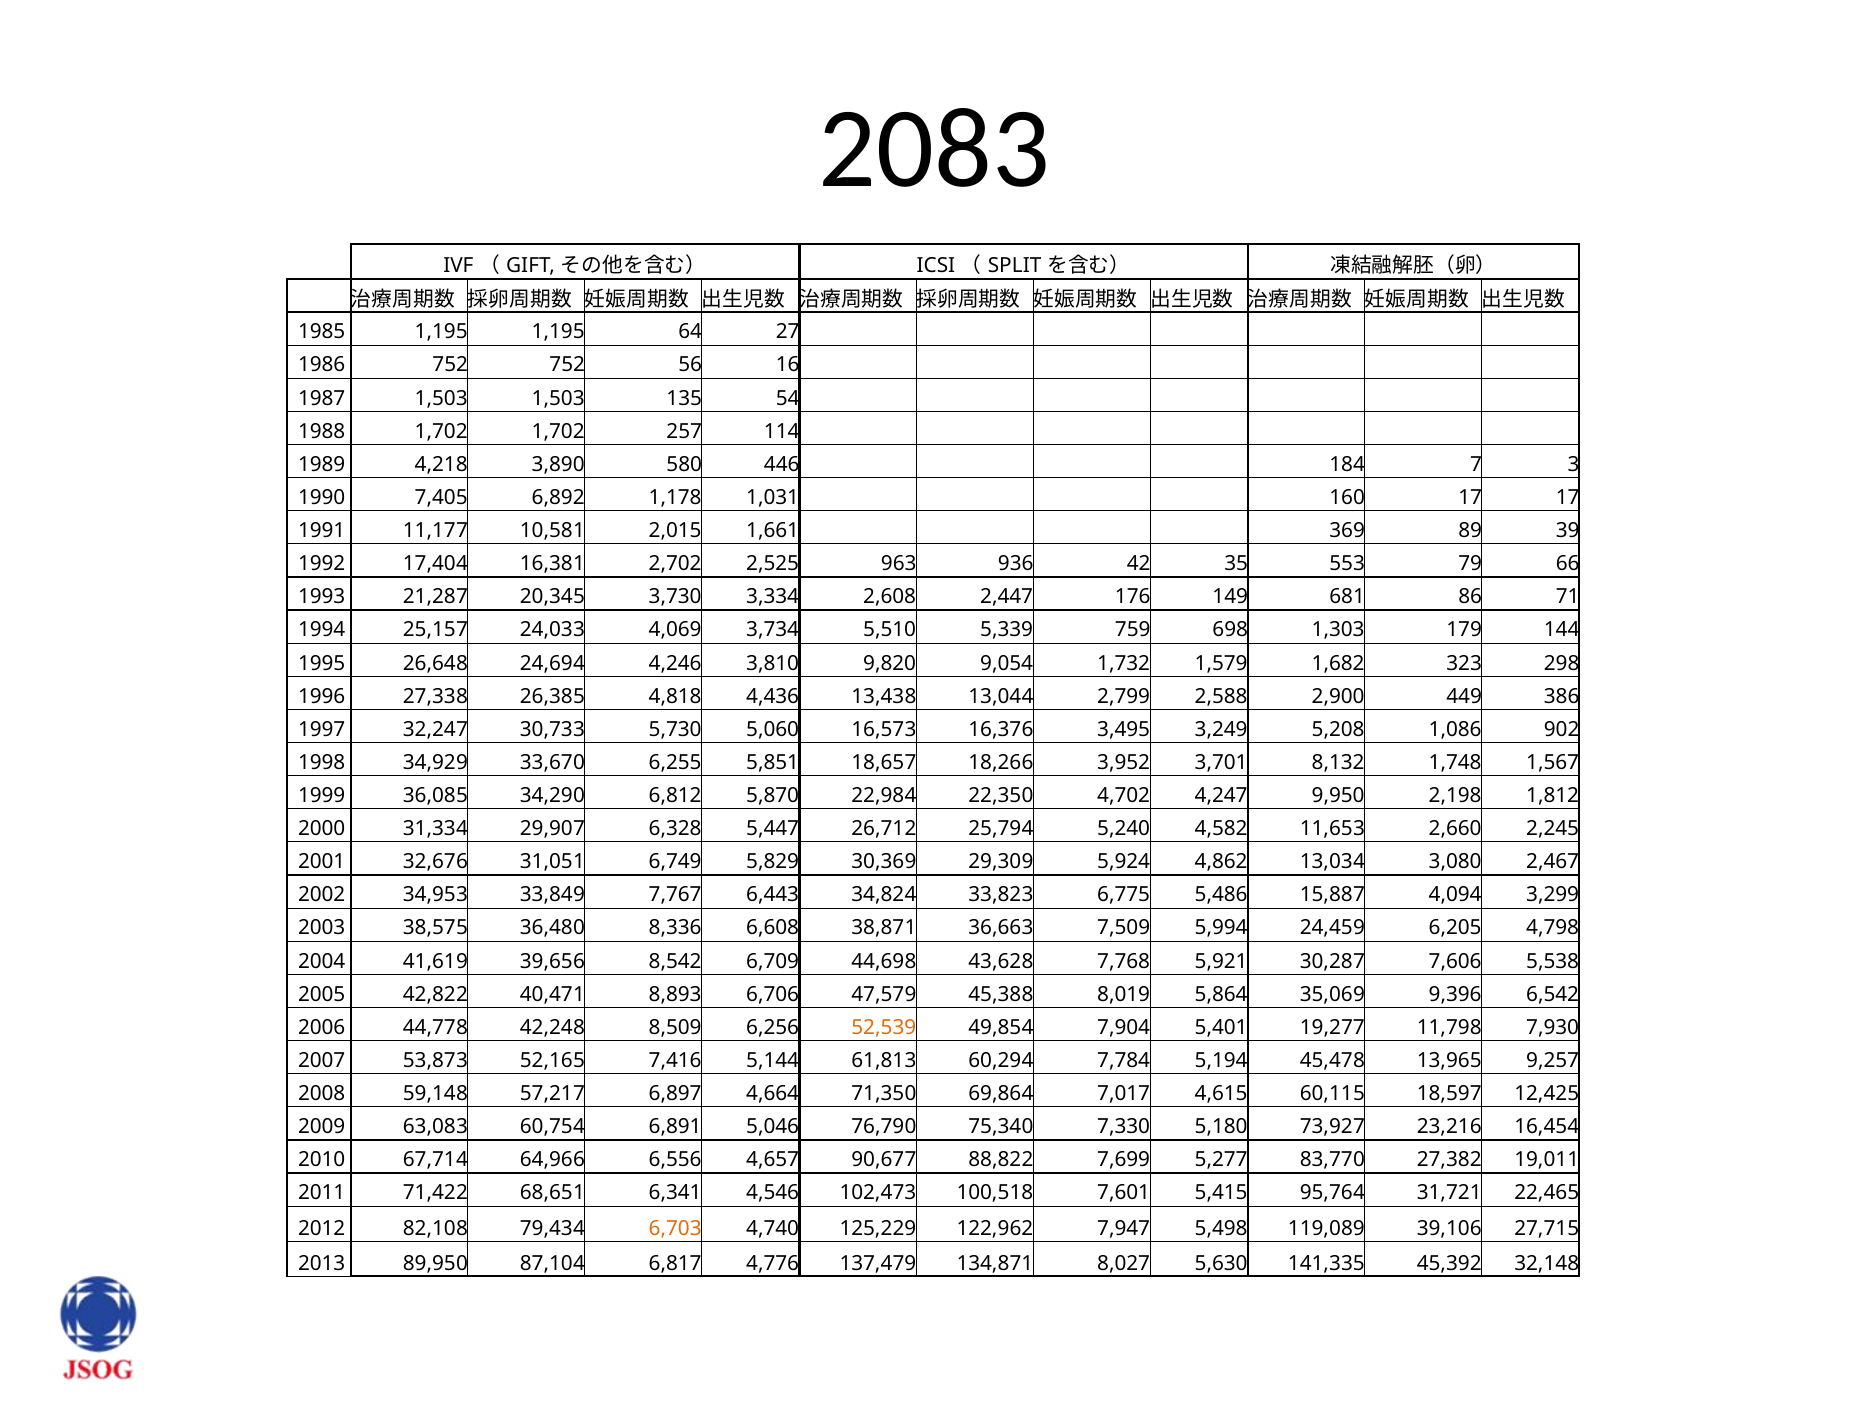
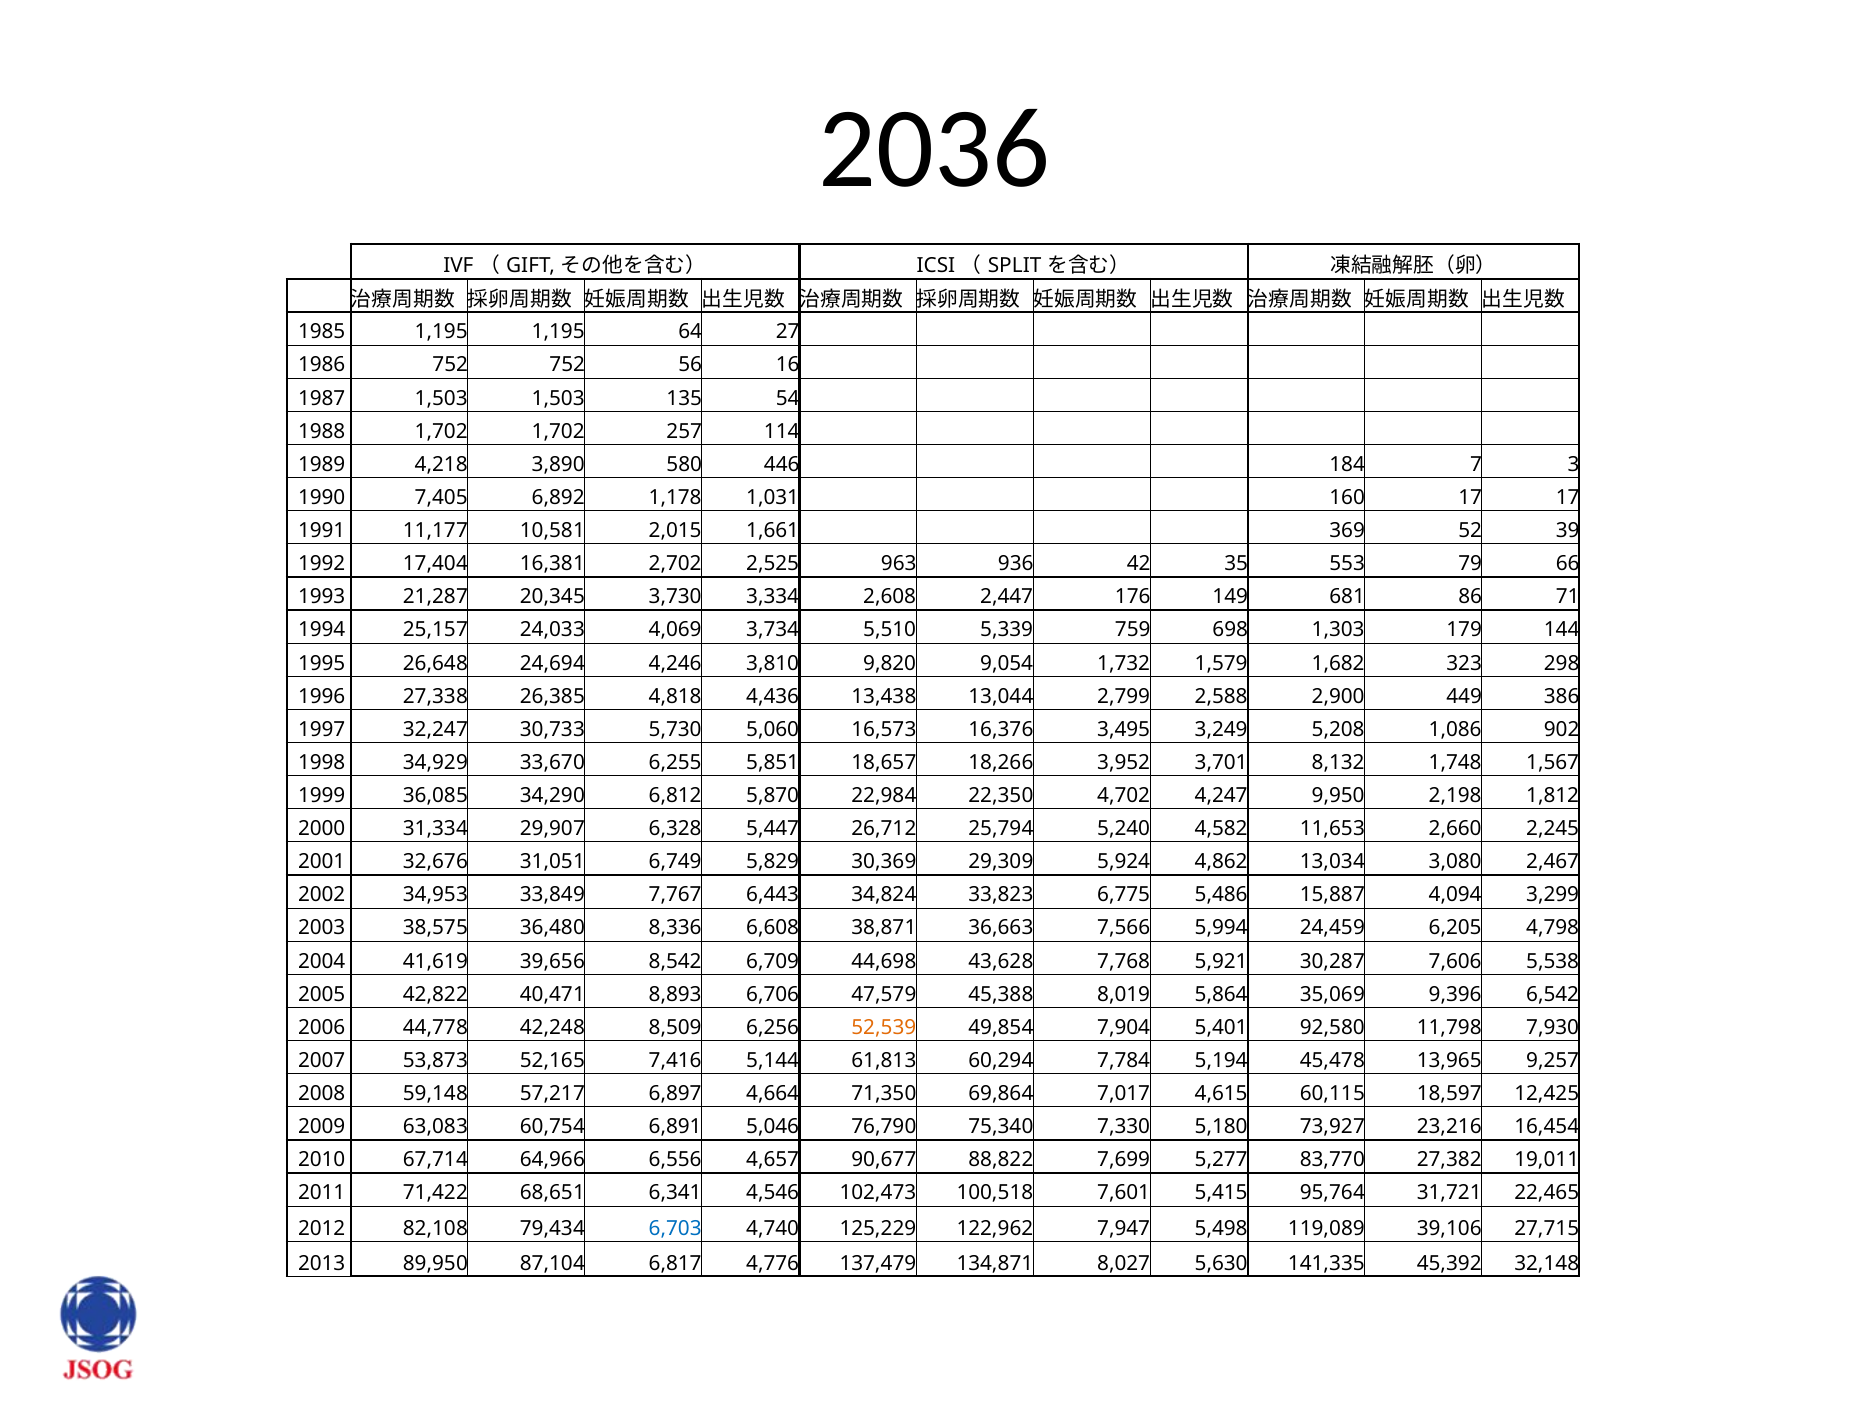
2083: 2083 -> 2036
89: 89 -> 52
7,509: 7,509 -> 7,566
19,277: 19,277 -> 92,580
6,703 colour: orange -> blue
